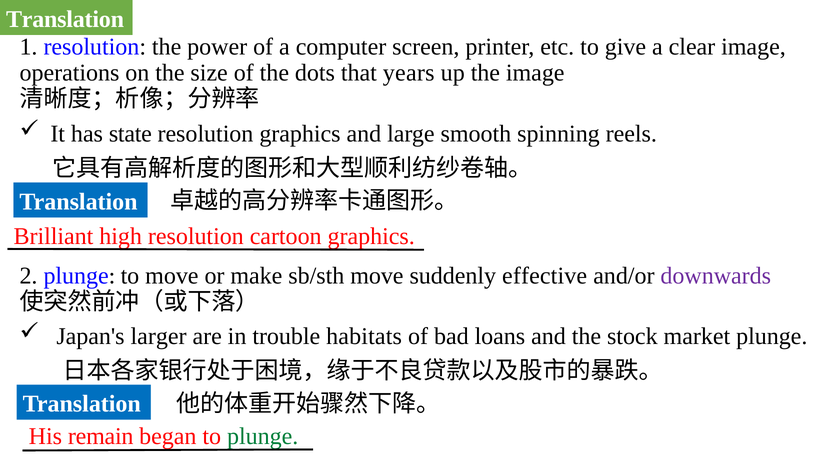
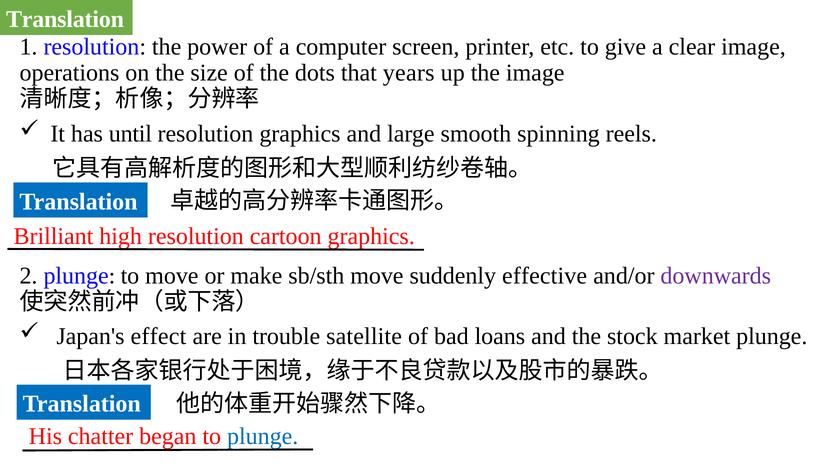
state: state -> until
larger: larger -> effect
habitats: habitats -> satellite
remain: remain -> chatter
plunge at (263, 436) colour: green -> blue
